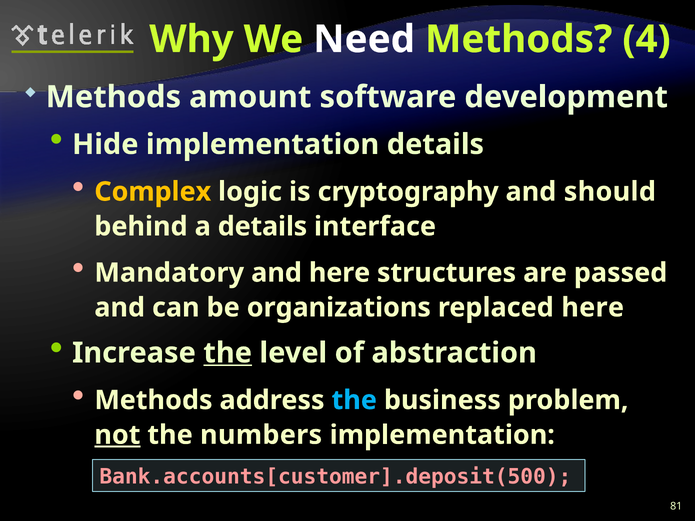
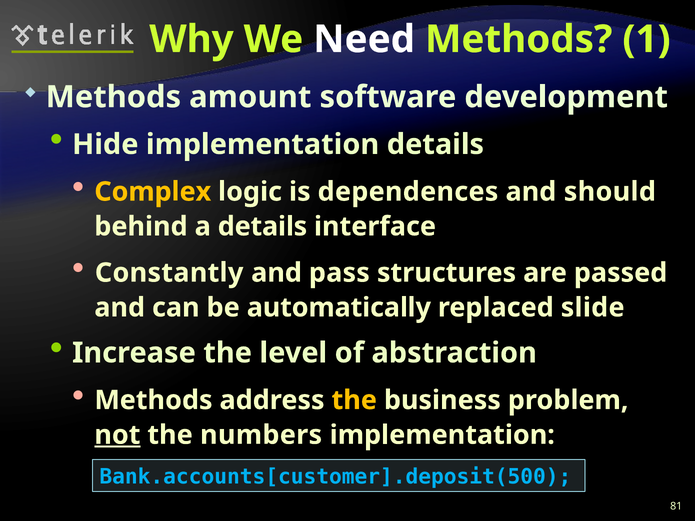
4: 4 -> 1
cryptography: cryptography -> dependences
Mandatory: Mandatory -> Constantly
and here: here -> pass
organizations: organizations -> automatically
replaced here: here -> slide
the at (228, 353) underline: present -> none
the at (354, 400) colour: light blue -> yellow
Bank.accounts[customer].deposit(500 colour: pink -> light blue
